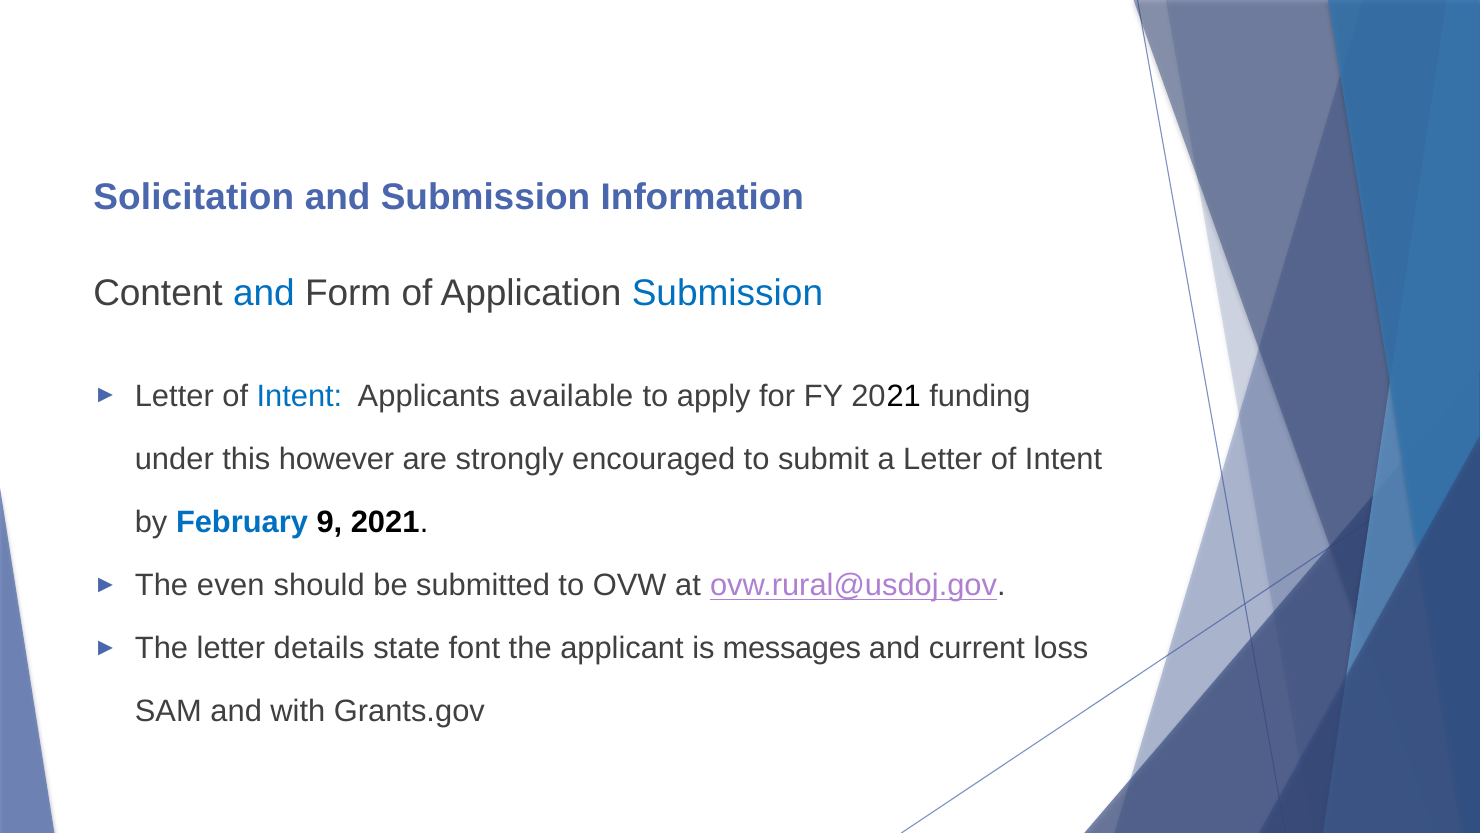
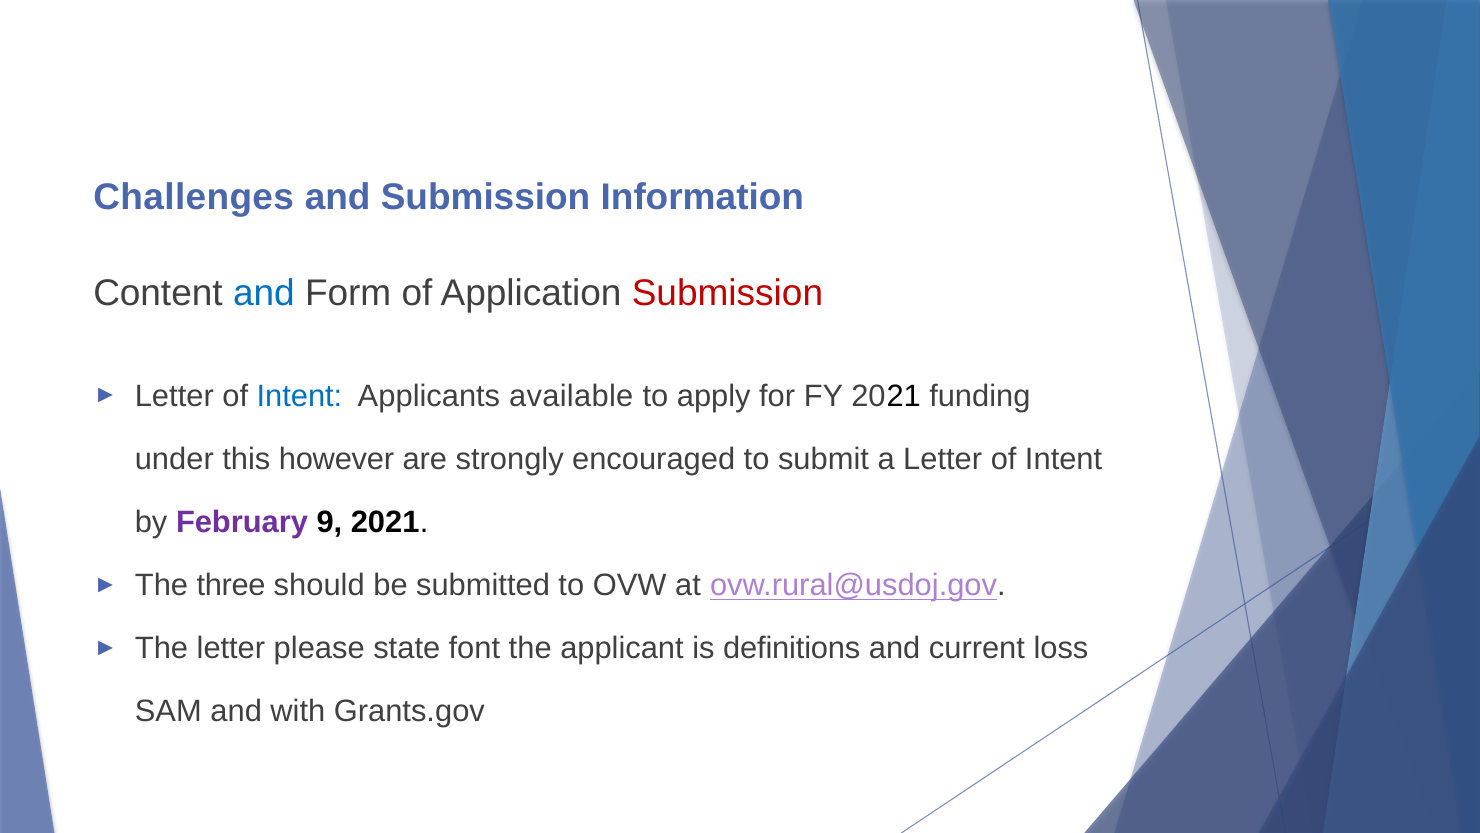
Solicitation: Solicitation -> Challenges
Submission at (727, 293) colour: blue -> red
February colour: blue -> purple
even: even -> three
details: details -> please
messages: messages -> definitions
